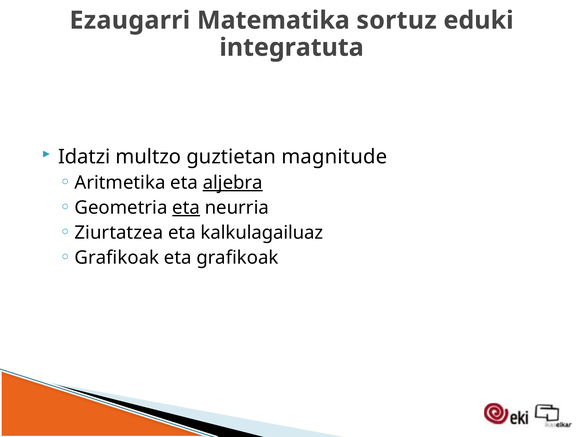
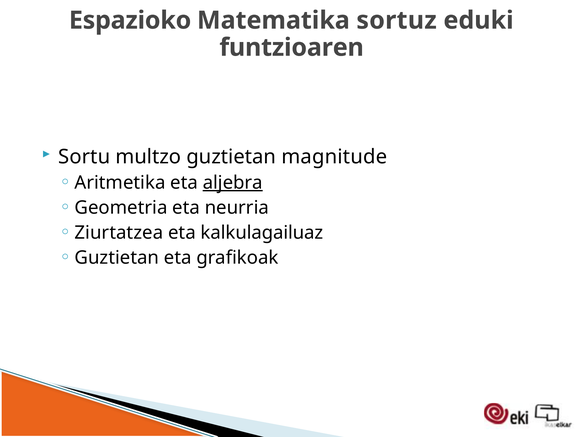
Ezaugarri: Ezaugarri -> Espazioko
integratuta: integratuta -> funtzioaren
Idatzi: Idatzi -> Sortu
eta at (186, 208) underline: present -> none
Grafikoak at (117, 258): Grafikoak -> Guztietan
